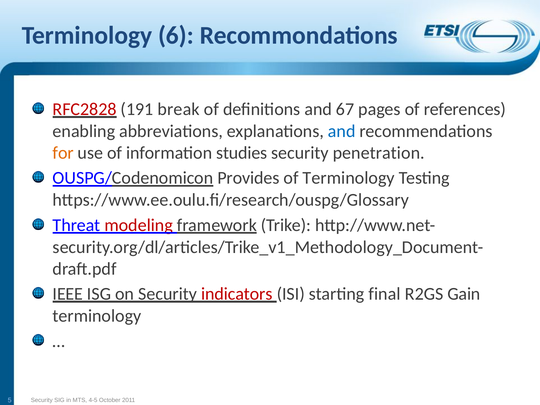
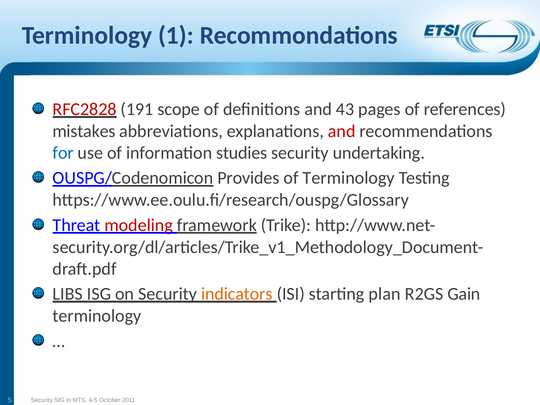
6: 6 -> 1
break: break -> scope
67: 67 -> 43
enabling: enabling -> mistakes
and at (342, 131) colour: blue -> red
for colour: orange -> blue
penetration: penetration -> undertaking
IEEE: IEEE -> LIBS
indicators colour: red -> orange
final: final -> plan
